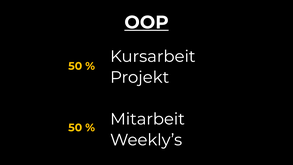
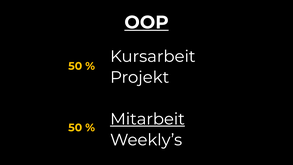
Mitarbeit underline: none -> present
